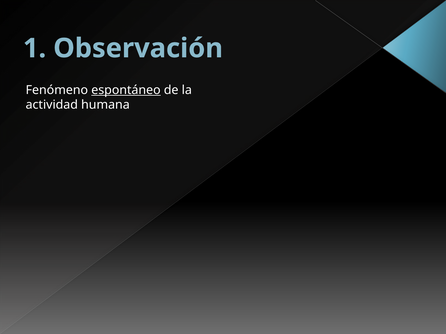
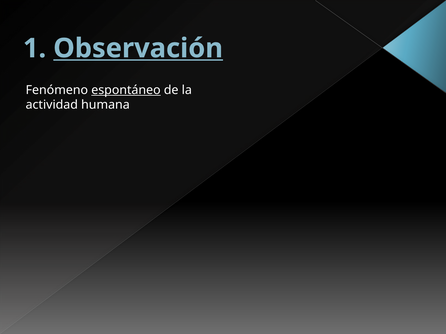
Observación underline: none -> present
